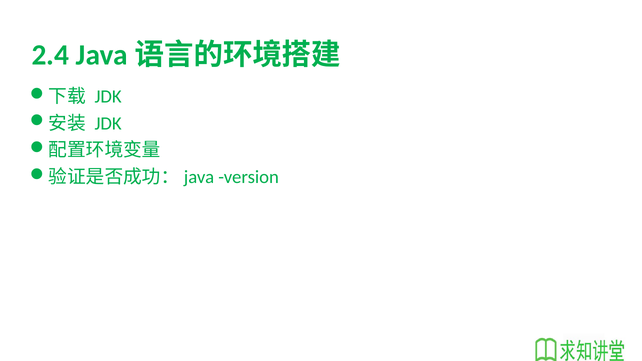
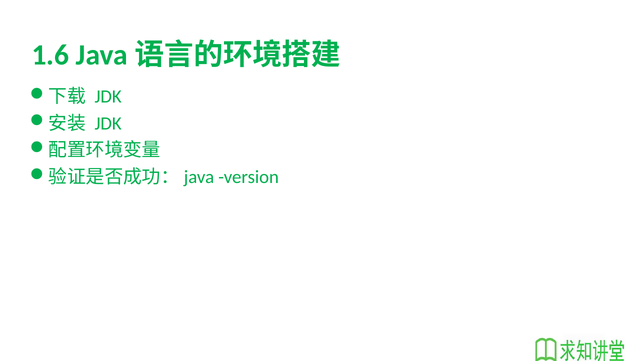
2.4: 2.4 -> 1.6
